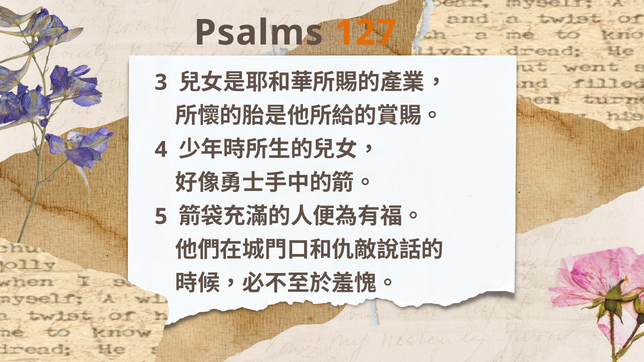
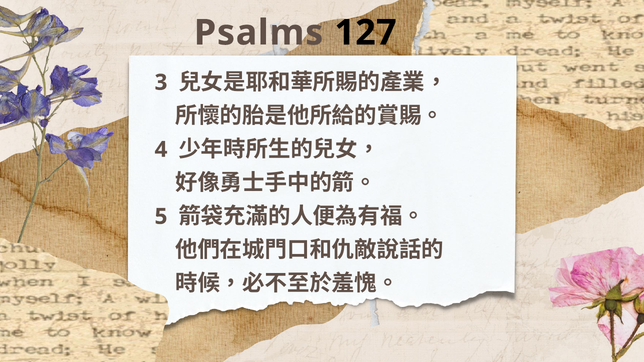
127 colour: orange -> black
